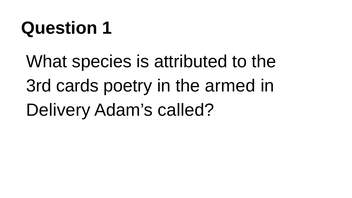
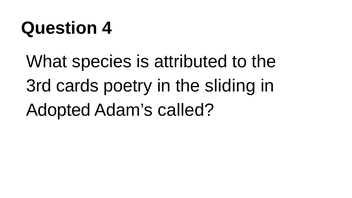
1: 1 -> 4
armed: armed -> sliding
Delivery: Delivery -> Adopted
